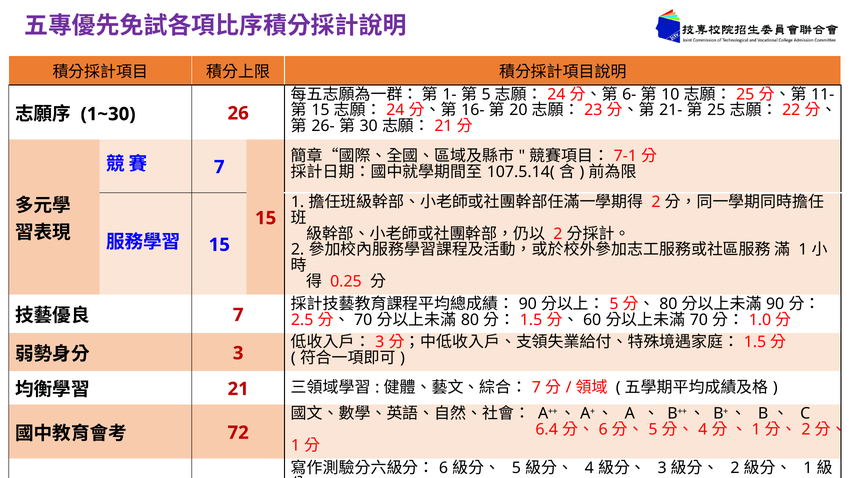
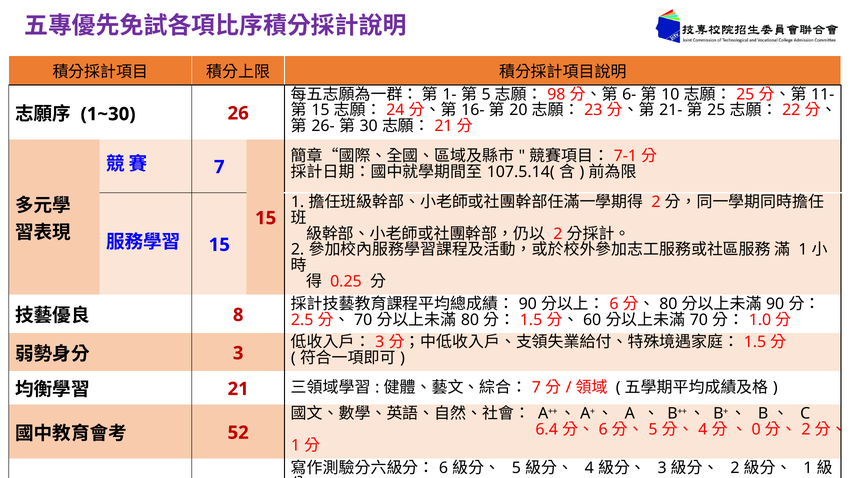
24 at (556, 94): 24 -> 98
5 at (614, 304): 5 -> 6
7 at (238, 315): 7 -> 8
1 at (756, 430): 1 -> 0
72: 72 -> 52
